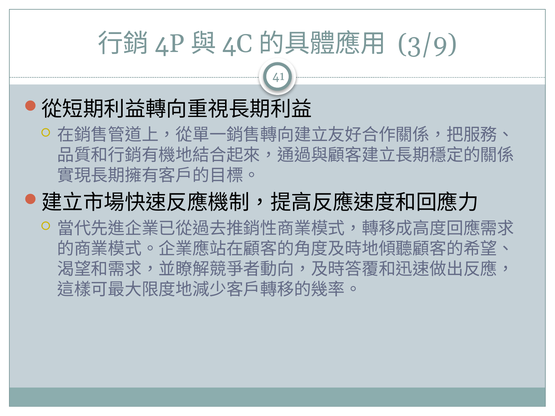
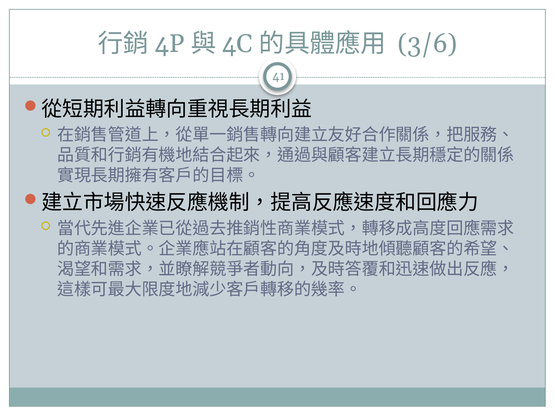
3/9: 3/9 -> 3/6
